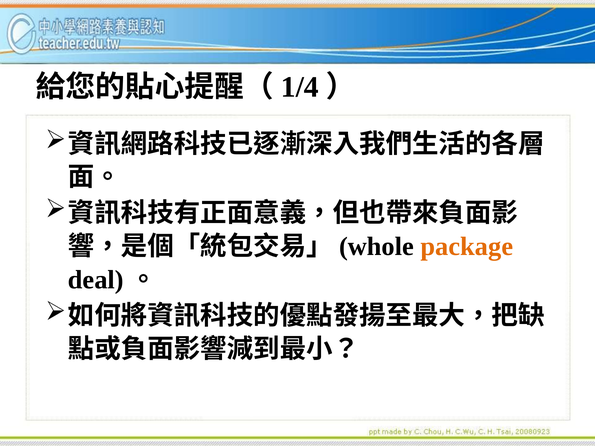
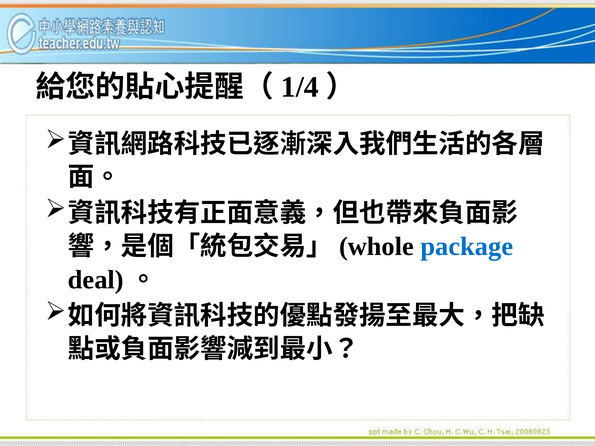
package colour: orange -> blue
